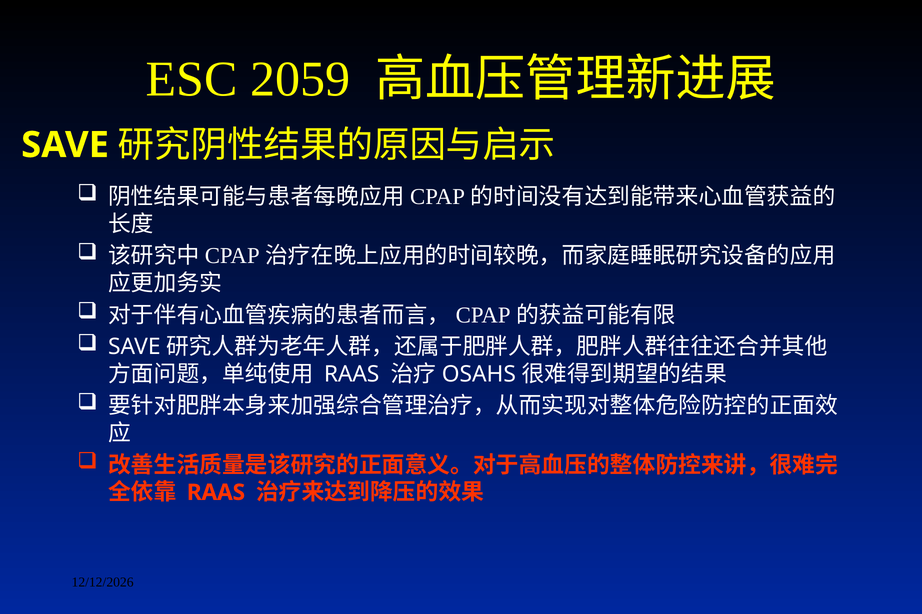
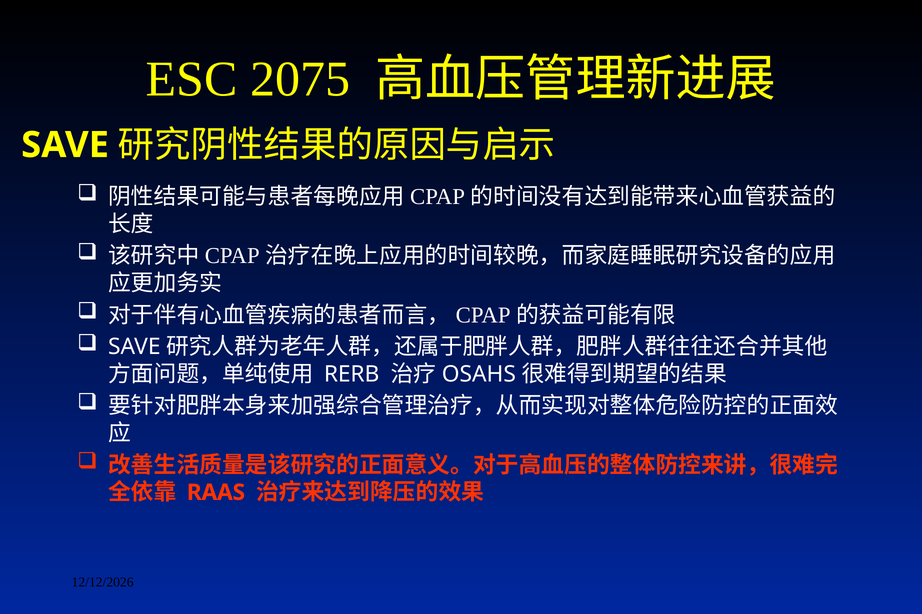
2059: 2059 -> 2075
RAAS at (352, 375): RAAS -> RERB
